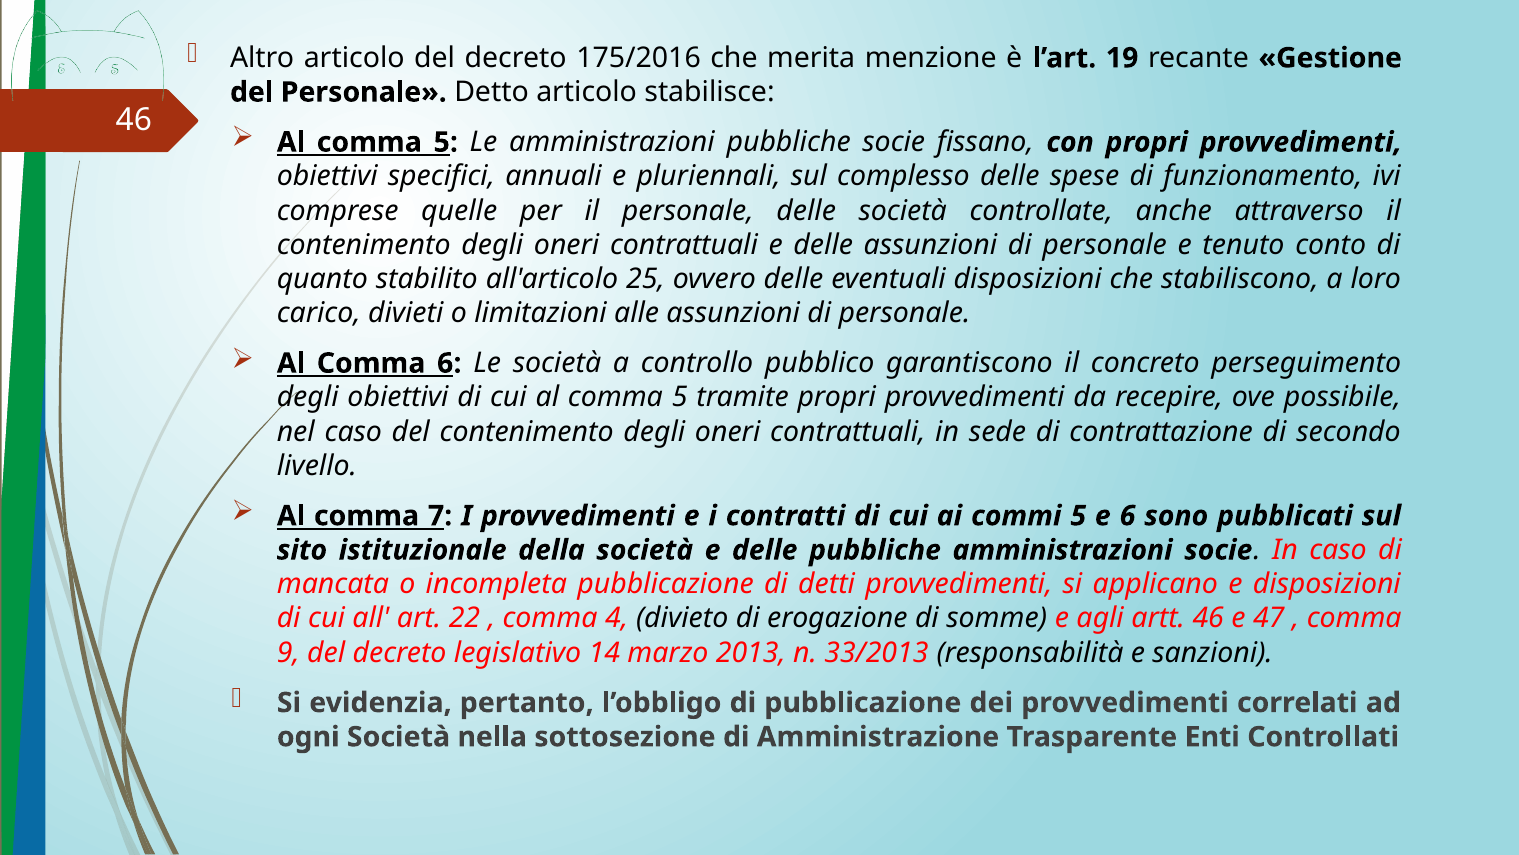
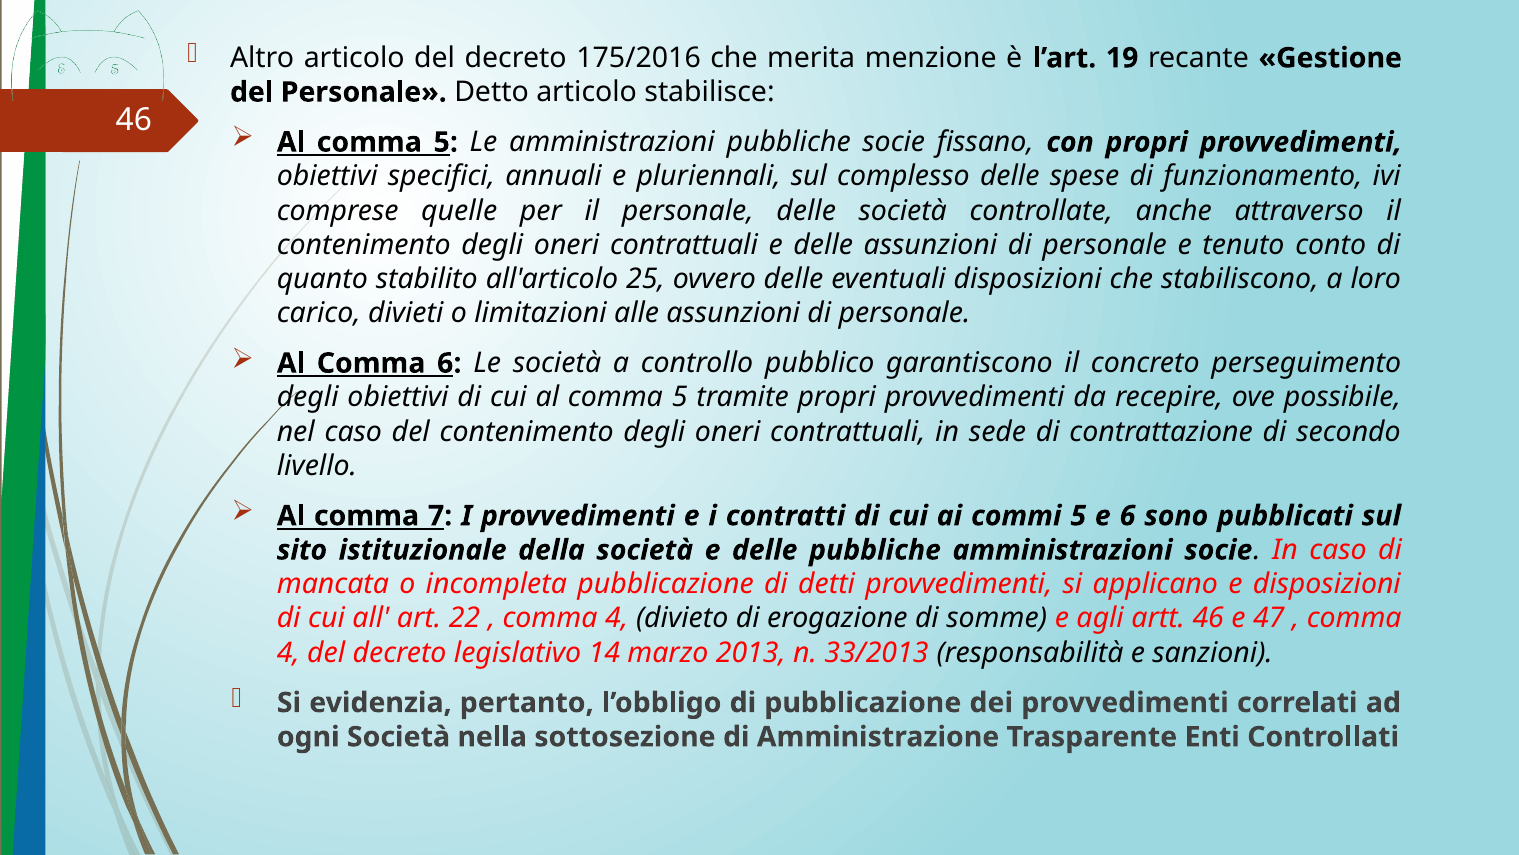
9 at (288, 652): 9 -> 4
